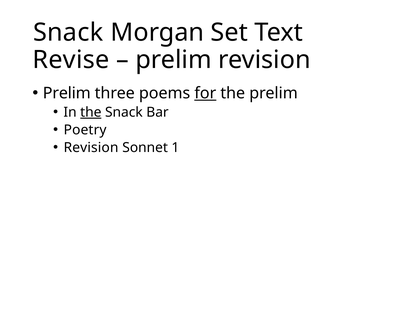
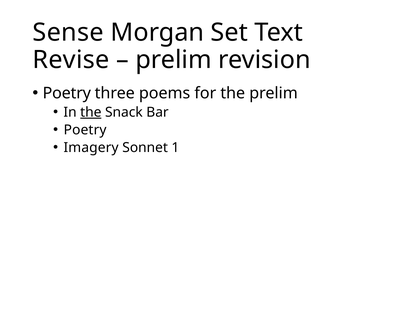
Snack at (68, 33): Snack -> Sense
Prelim at (67, 93): Prelim -> Poetry
for underline: present -> none
Revision at (91, 148): Revision -> Imagery
